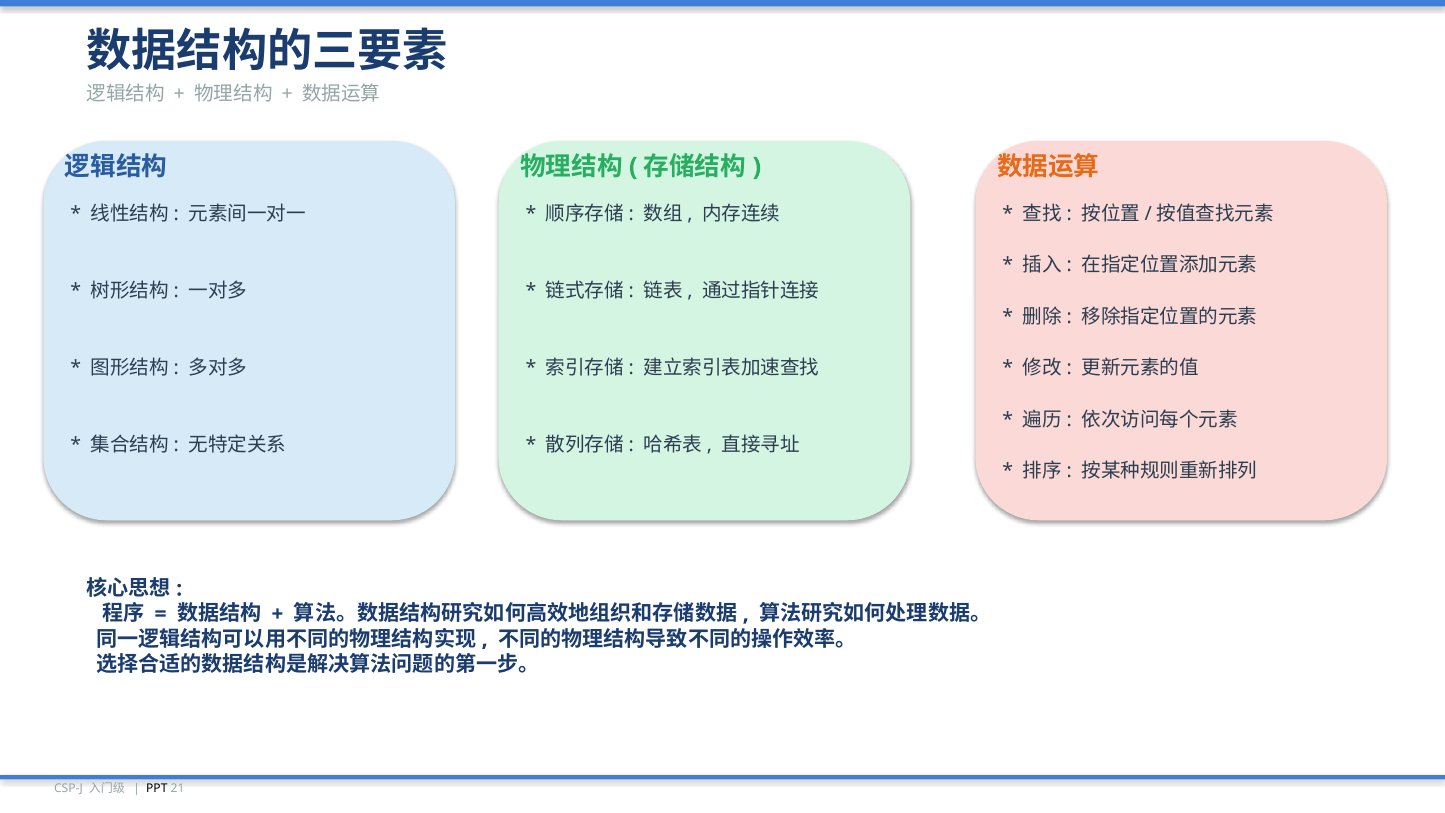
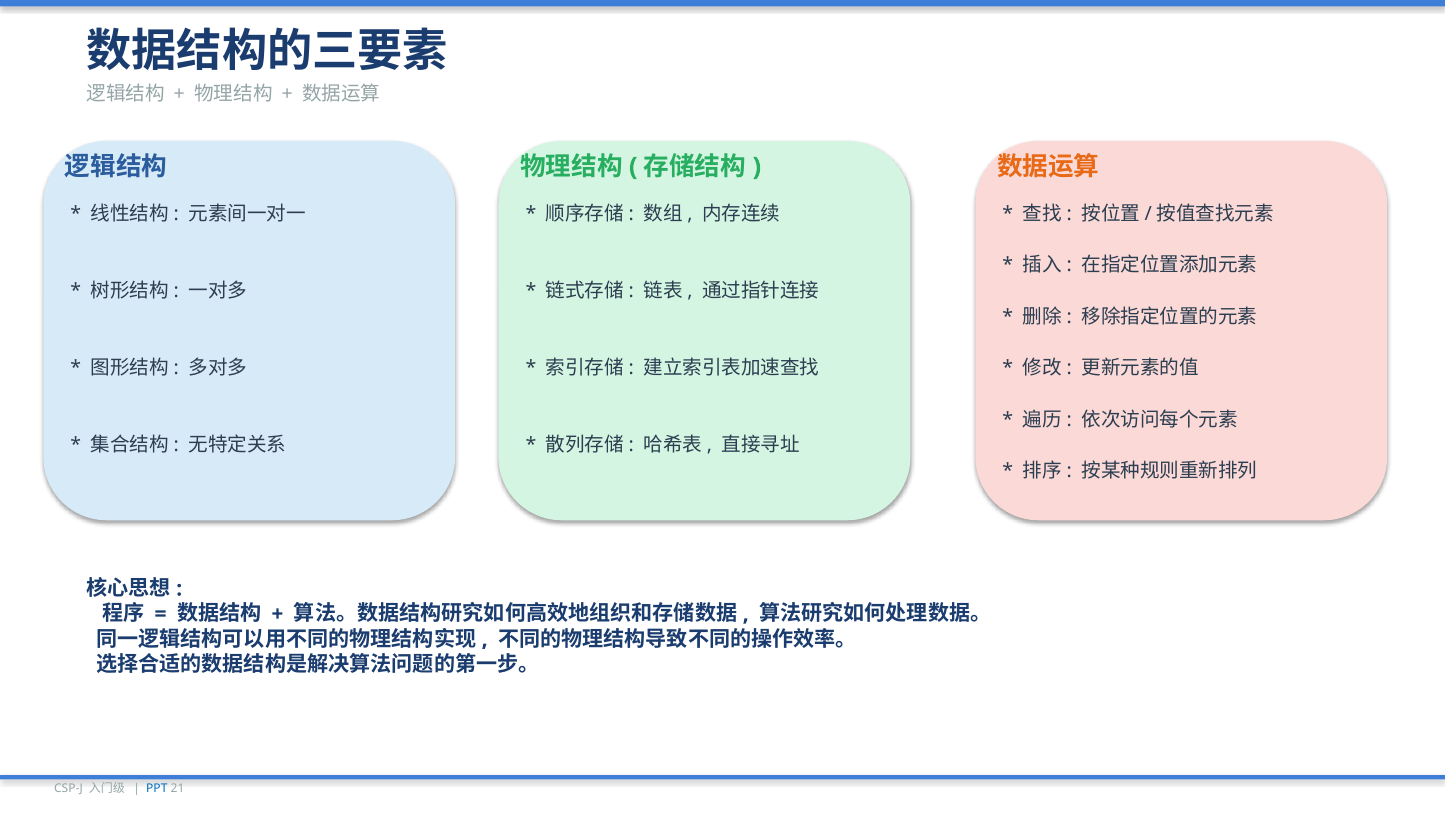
PPT colour: black -> blue
